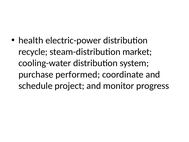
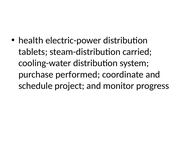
recycle: recycle -> tablets
market: market -> carried
